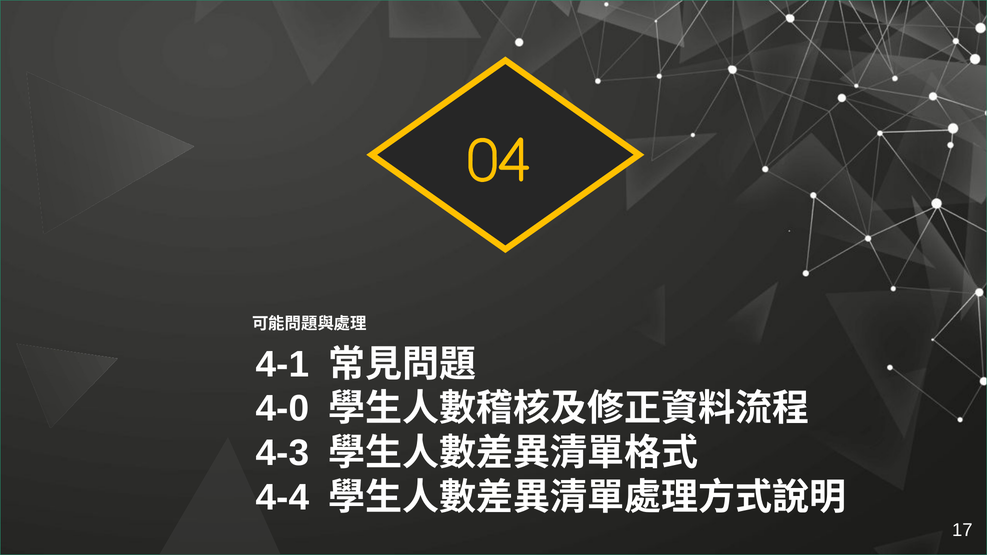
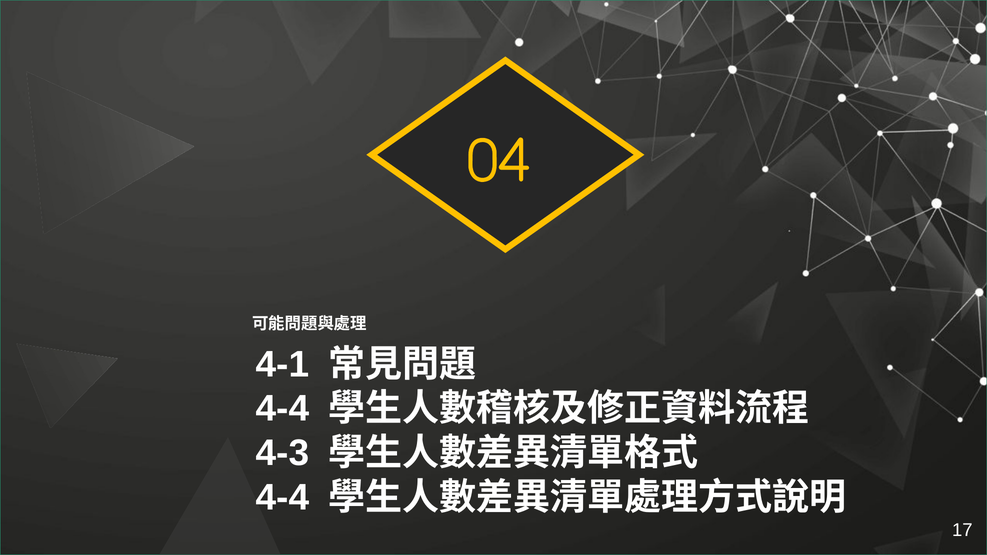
4-0 at (282, 409): 4-0 -> 4-4
